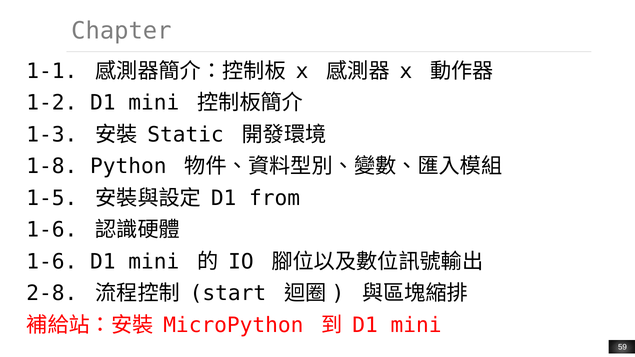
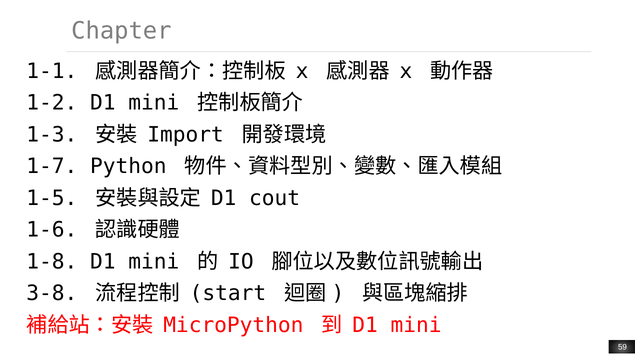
Static: Static -> Import
1-8: 1-8 -> 1-7
from: from -> cout
1-6 at (52, 262): 1-6 -> 1-8
2-8: 2-8 -> 3-8
